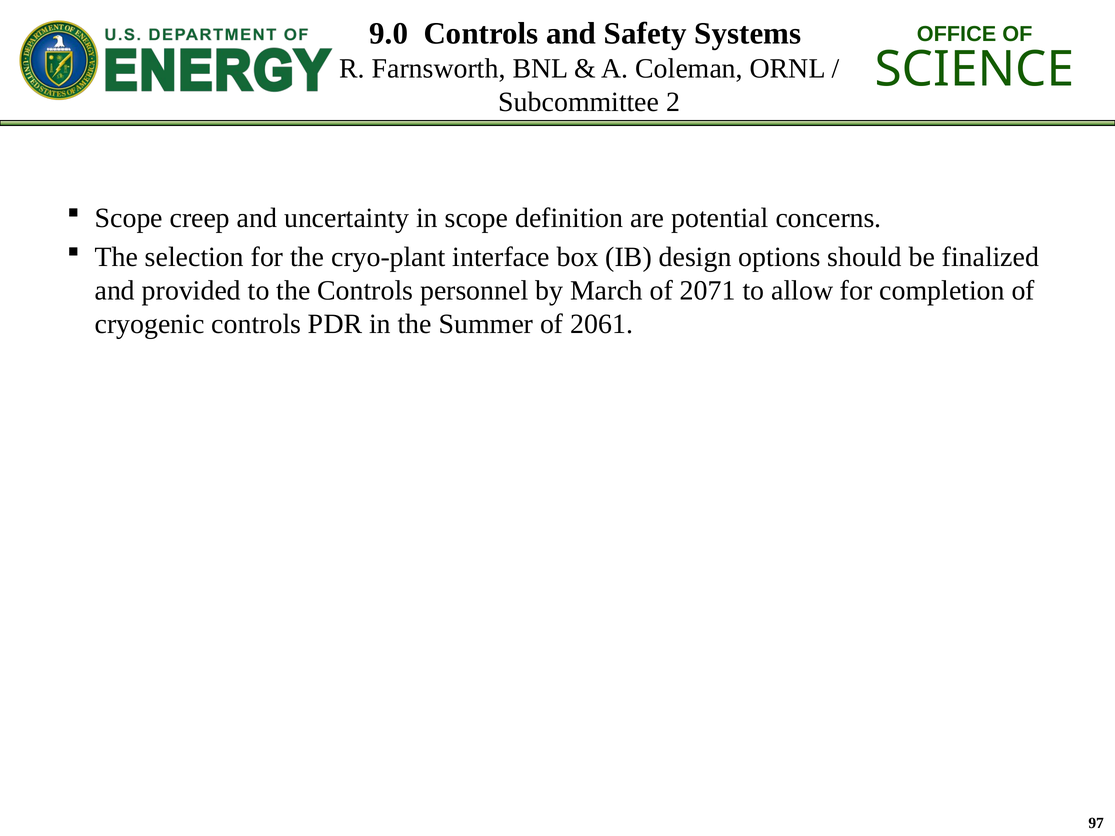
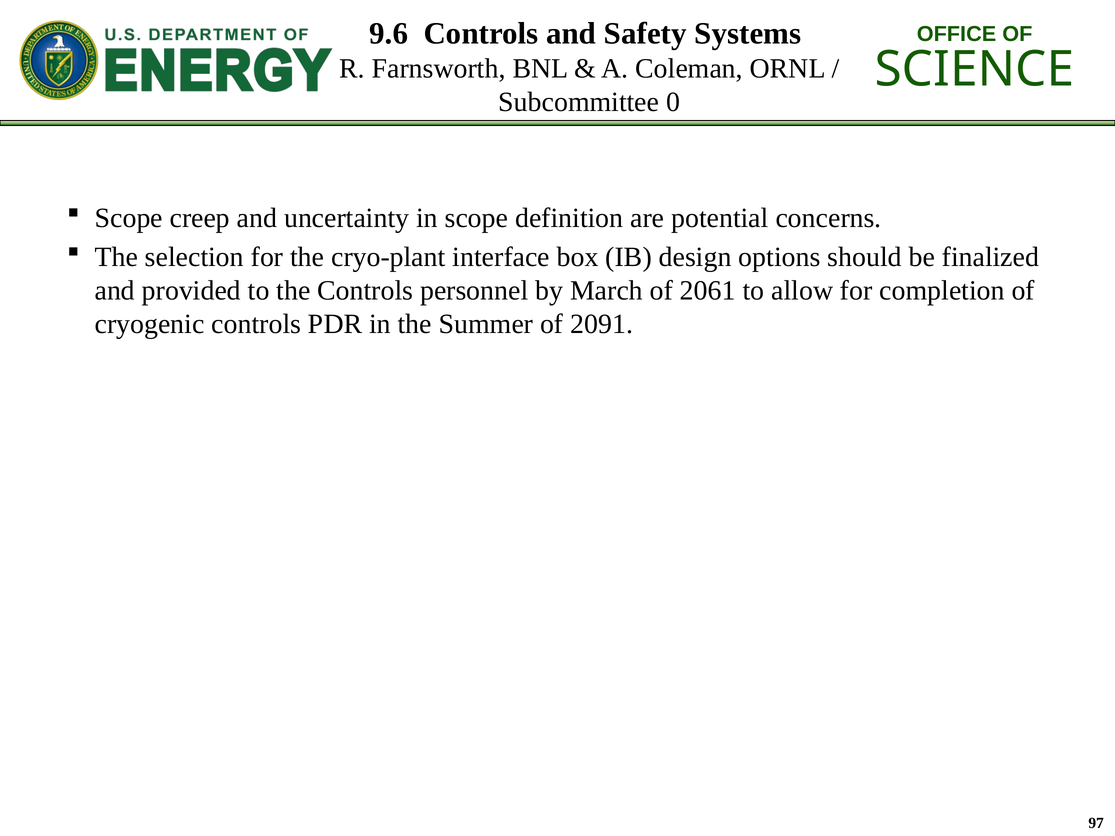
9.0: 9.0 -> 9.6
2: 2 -> 0
2071: 2071 -> 2061
2061: 2061 -> 2091
